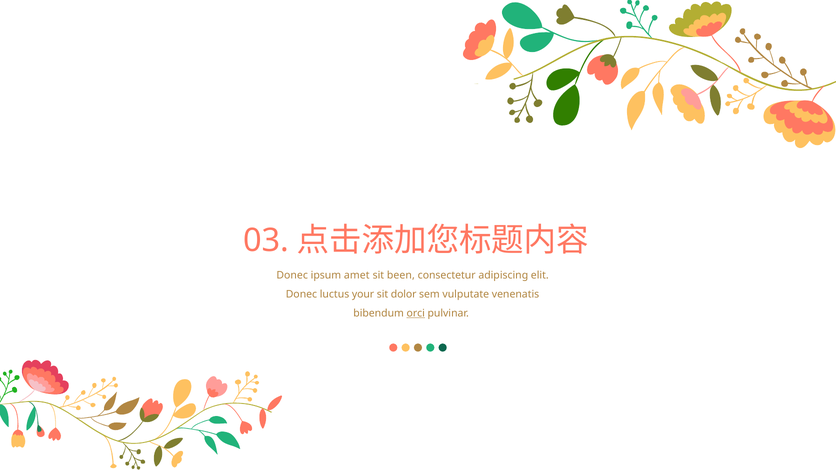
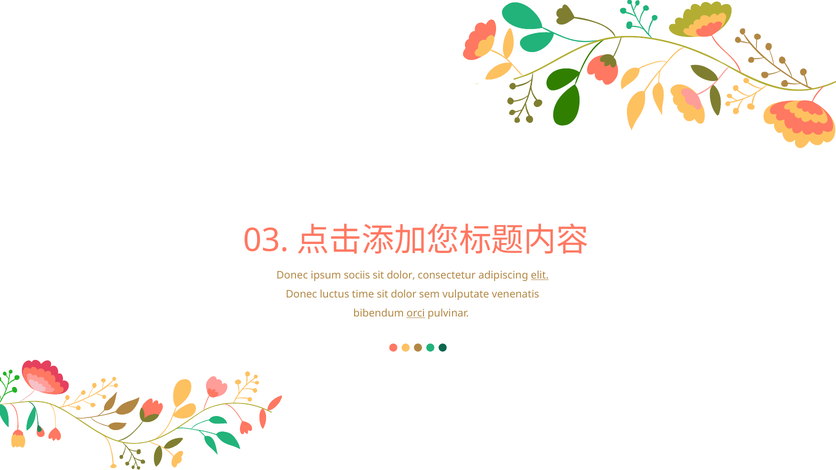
amet: amet -> sociis
been at (401, 276): been -> dolor
elit underline: none -> present
your: your -> time
